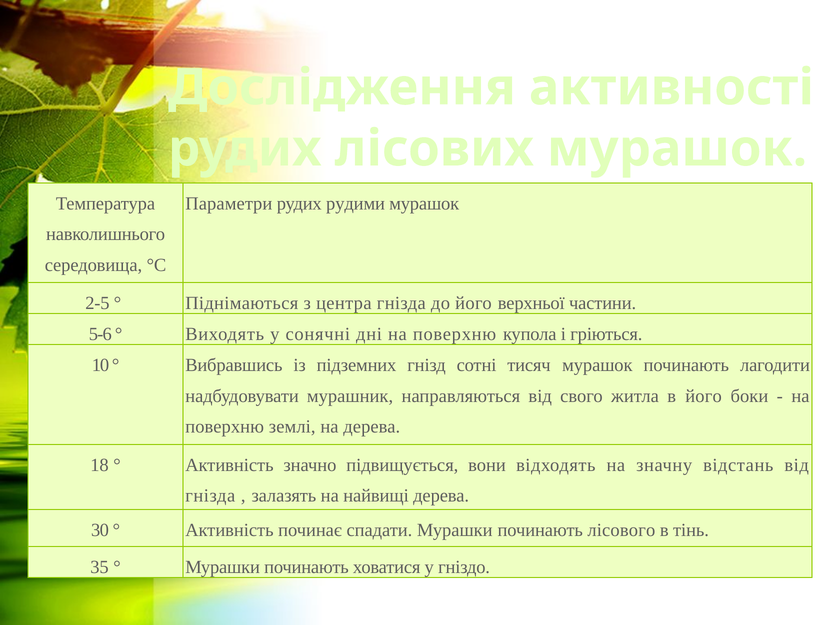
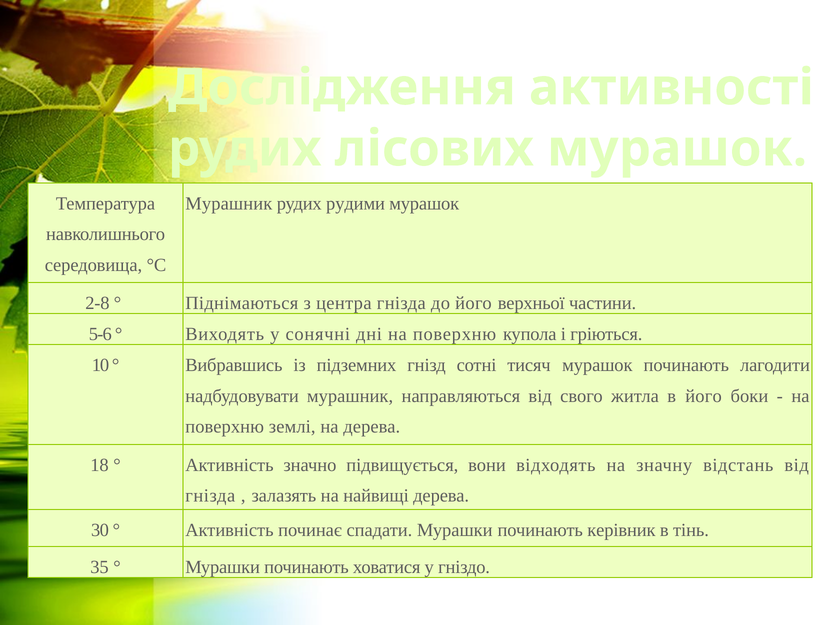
Параметри at (229, 203): Параметри -> Мурашник
2-5: 2-5 -> 2-8
лісового: лісового -> керівник
